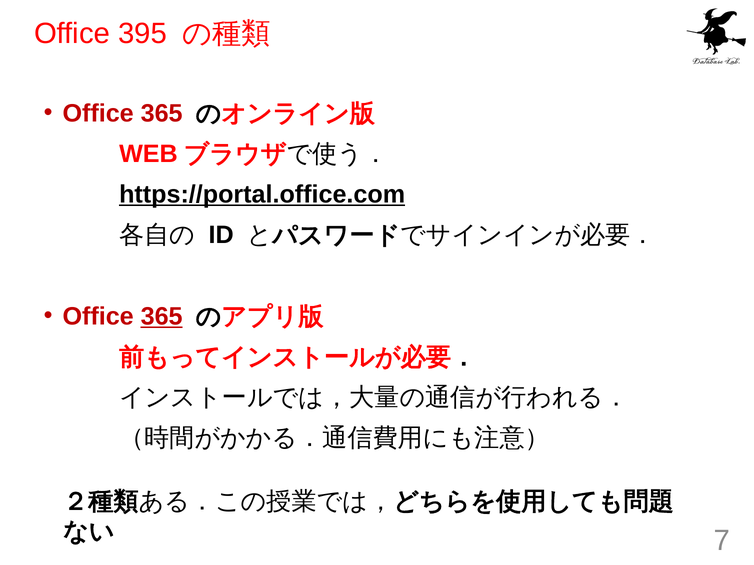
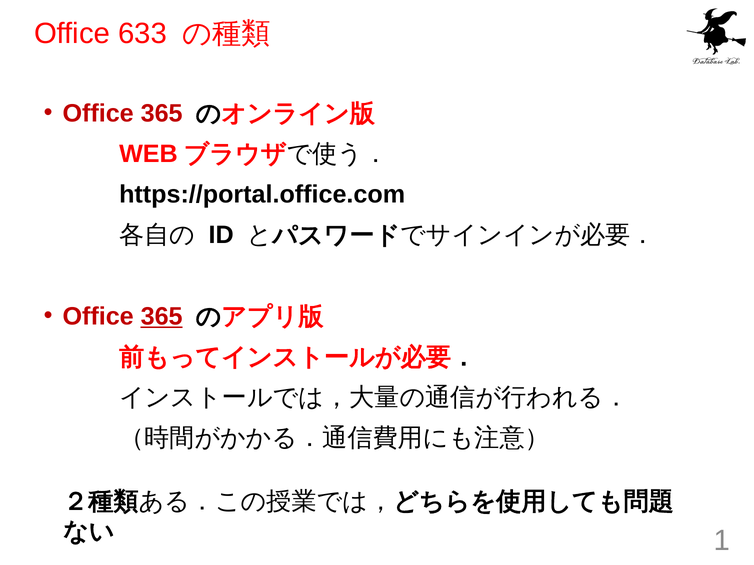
395: 395 -> 633
https://portal.office.com underline: present -> none
7: 7 -> 1
